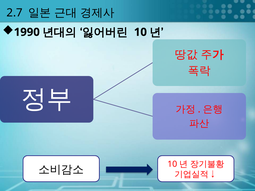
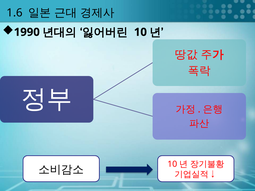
2.7: 2.7 -> 1.6
